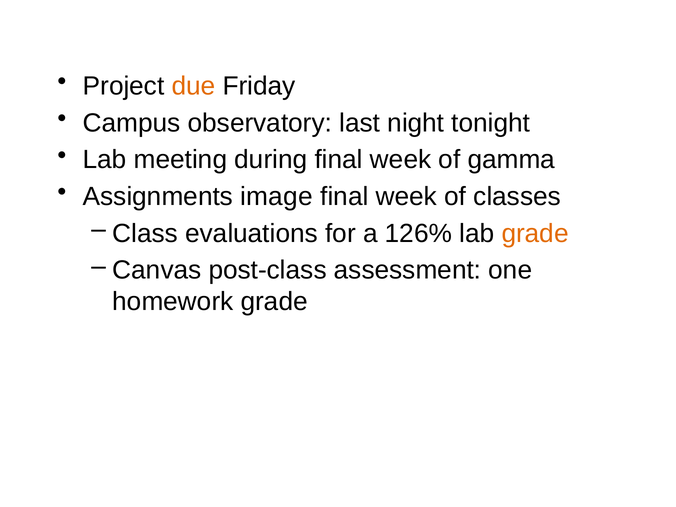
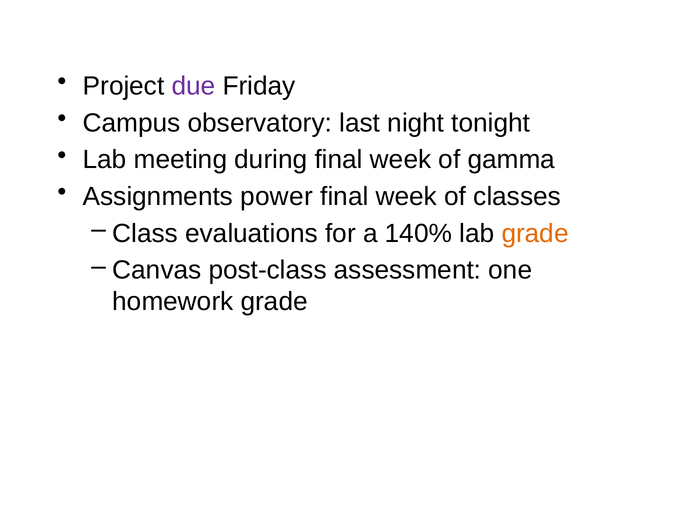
due colour: orange -> purple
image: image -> power
126%: 126% -> 140%
